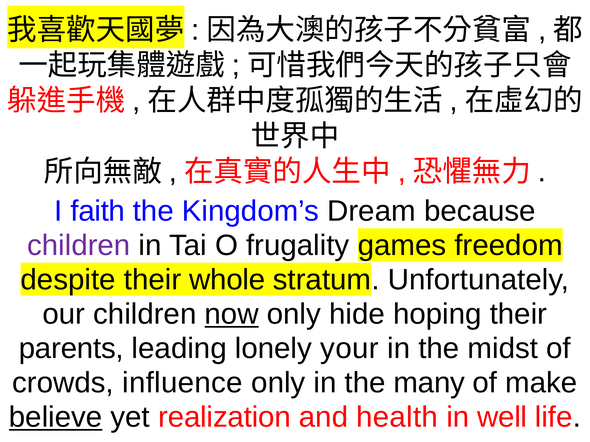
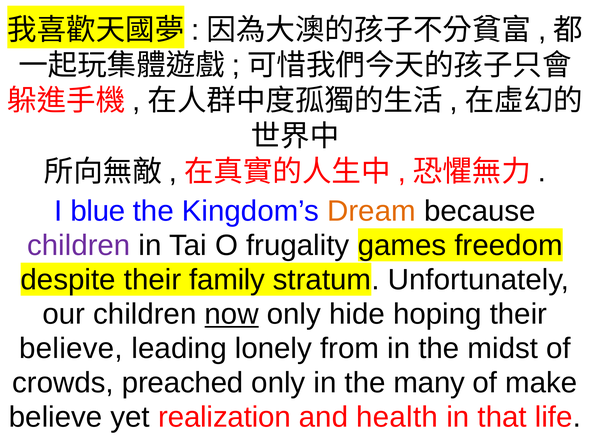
faith: faith -> blue
Dream colour: black -> orange
whole: whole -> family
parents at (71, 349): parents -> believe
your: your -> from
influence: influence -> preached
believe at (56, 418) underline: present -> none
well: well -> that
